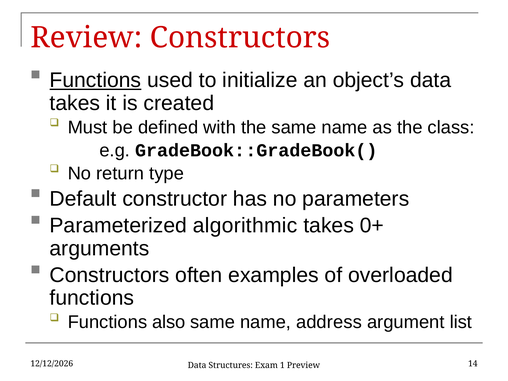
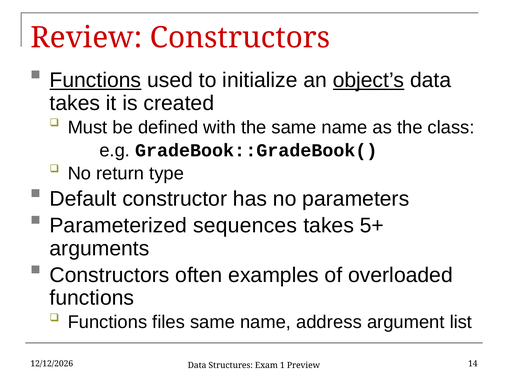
object’s underline: none -> present
algorithmic: algorithmic -> sequences
0+: 0+ -> 5+
also: also -> files
